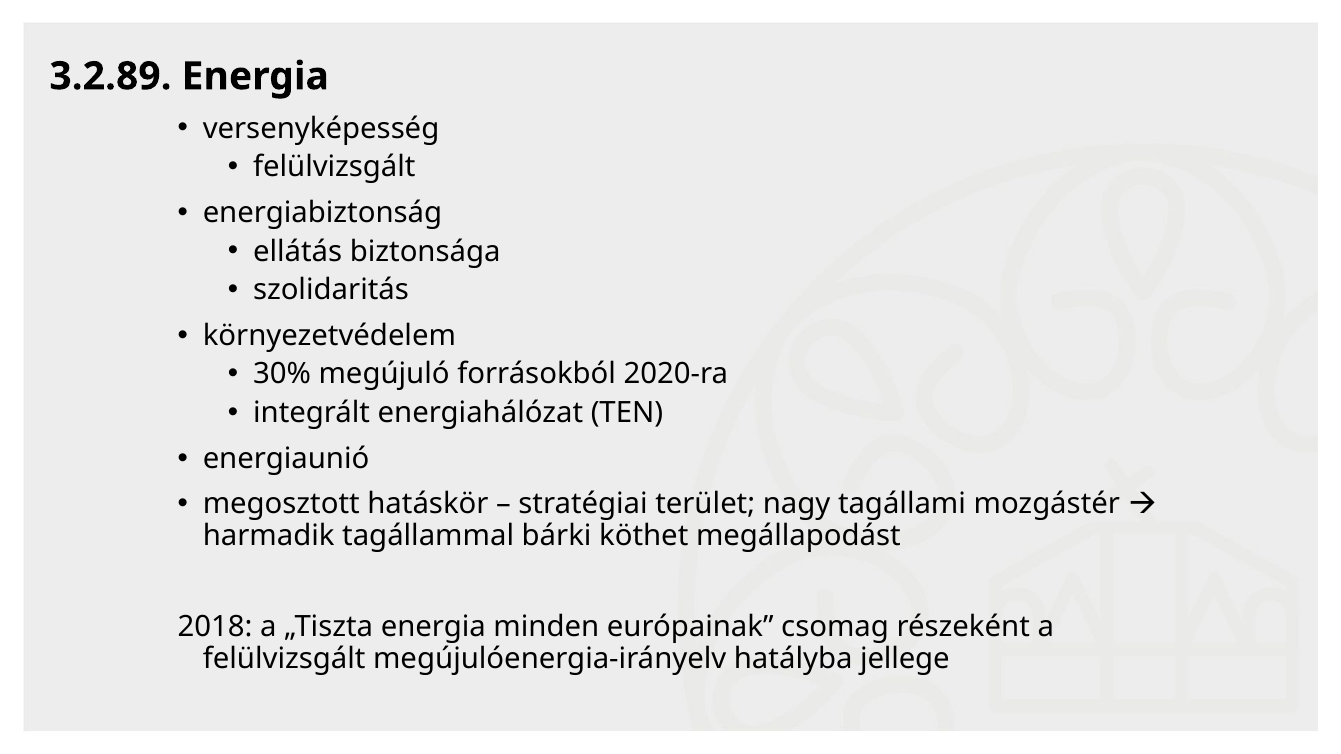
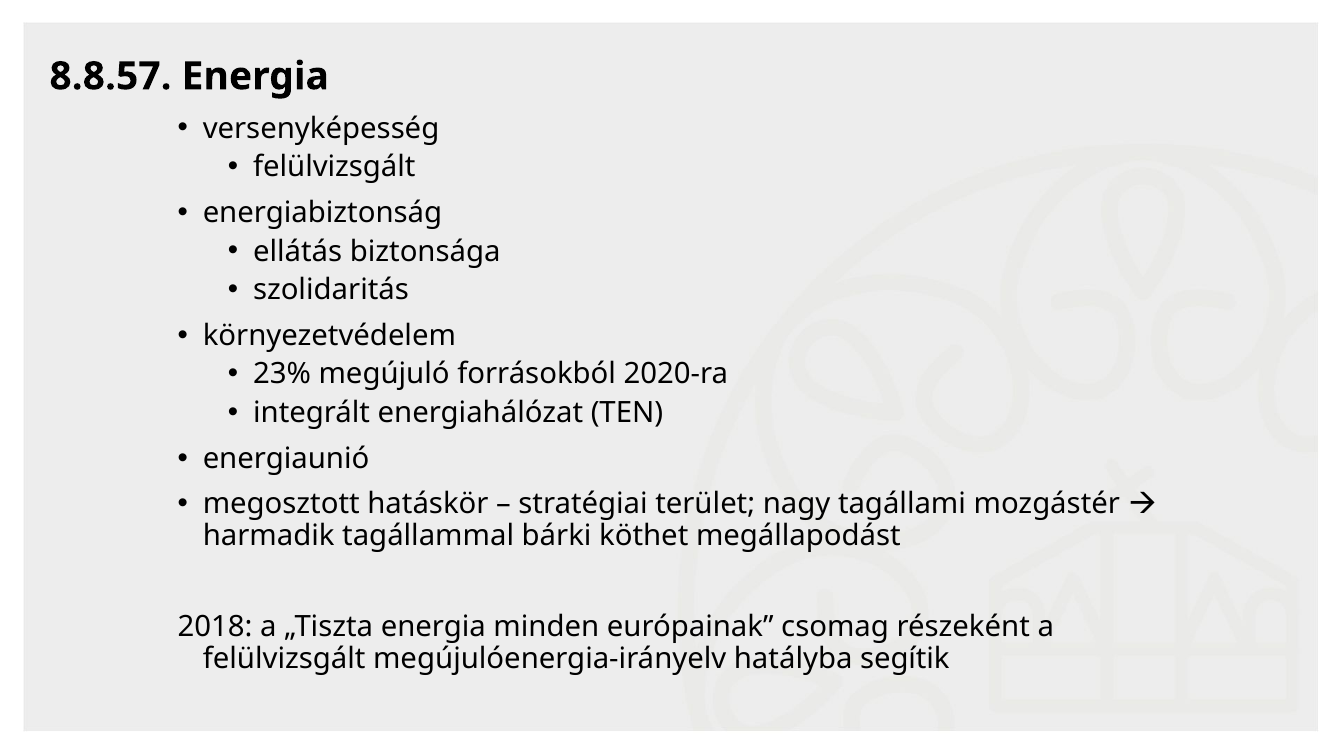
3.2.89: 3.2.89 -> 8.8.57
30%: 30% -> 23%
jellege: jellege -> segítik
